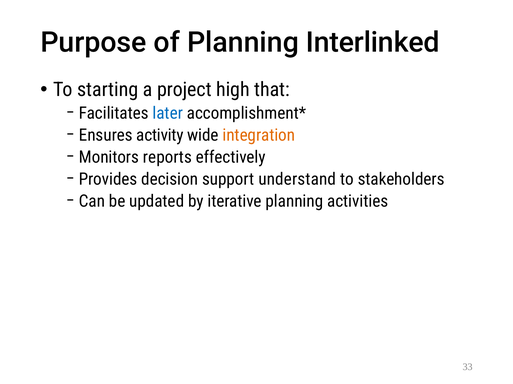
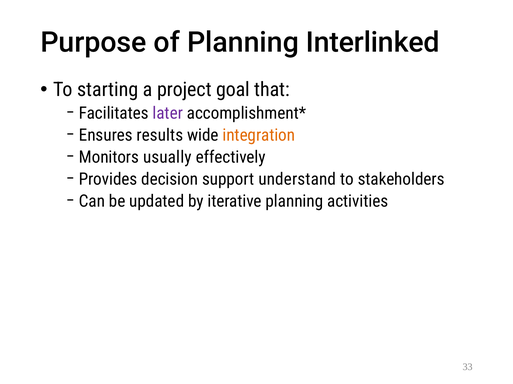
high: high -> goal
later colour: blue -> purple
activity: activity -> results
reports: reports -> usually
